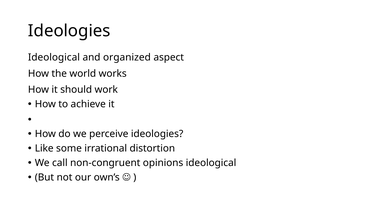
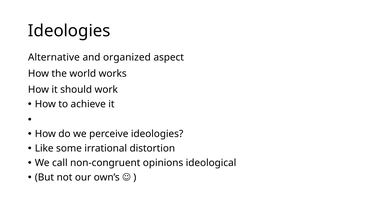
Ideological at (54, 58): Ideological -> Alternative
